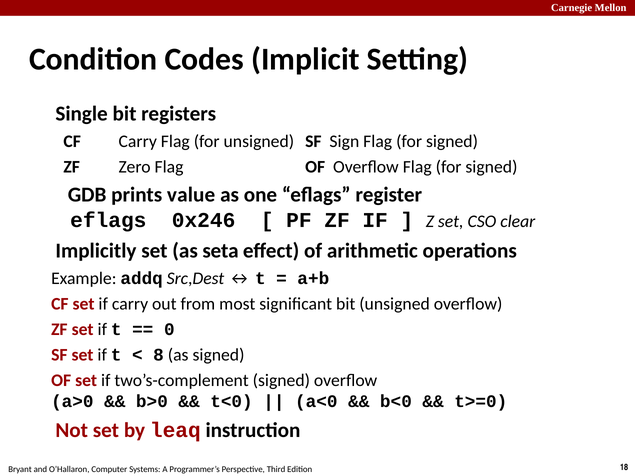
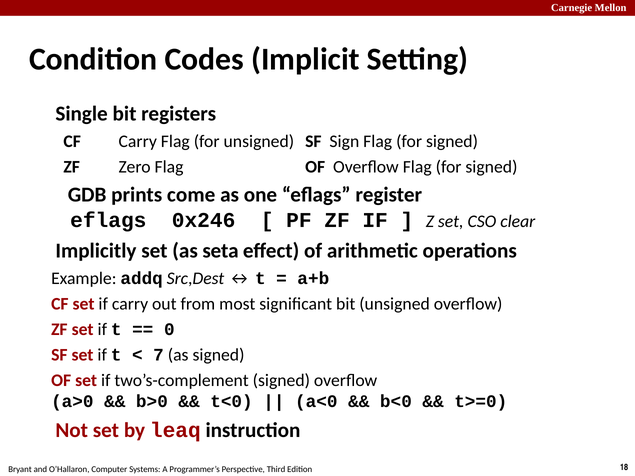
value: value -> come
8: 8 -> 7
